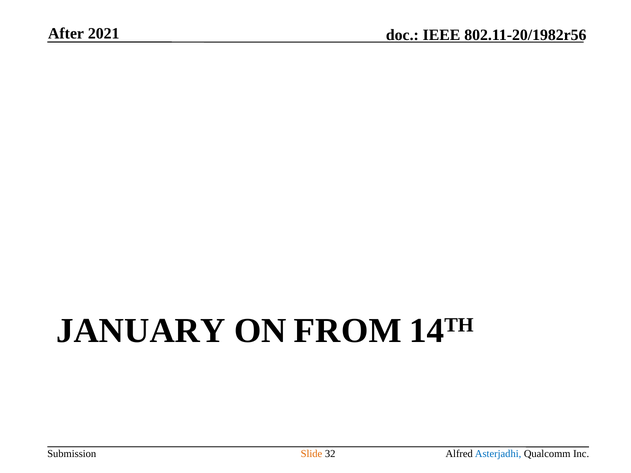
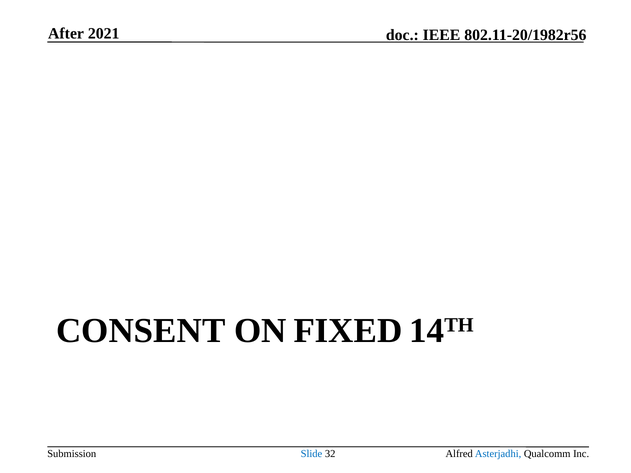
JANUARY: JANUARY -> CONSENT
FROM: FROM -> FIXED
Slide colour: orange -> blue
